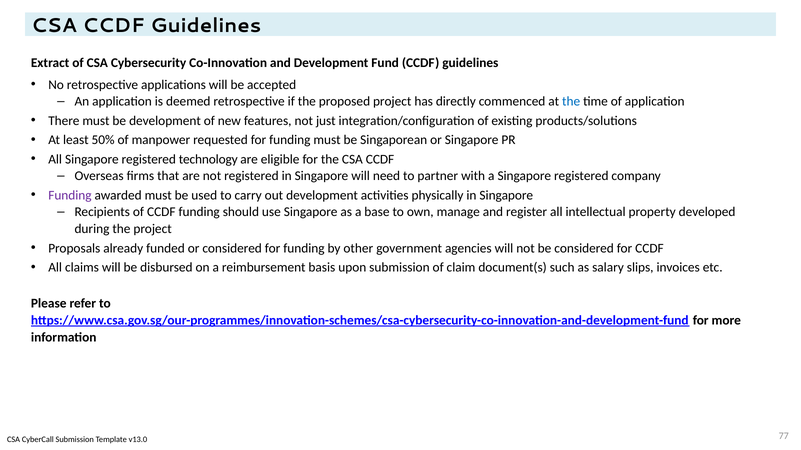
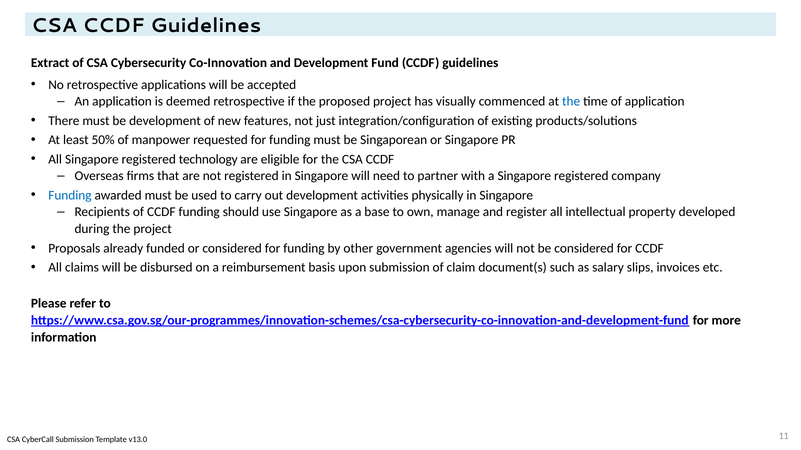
directly: directly -> visually
Funding at (70, 196) colour: purple -> blue
77: 77 -> 11
